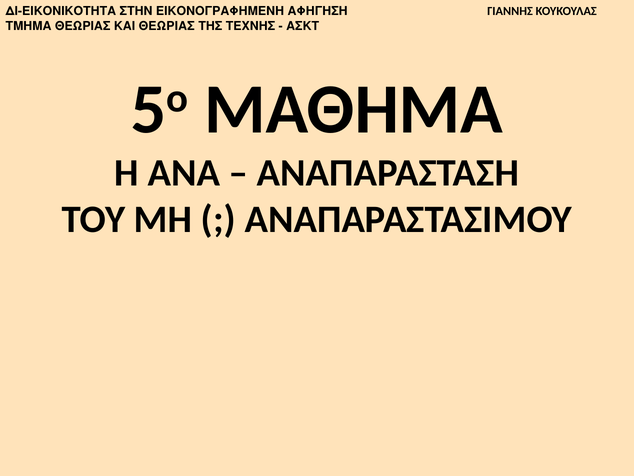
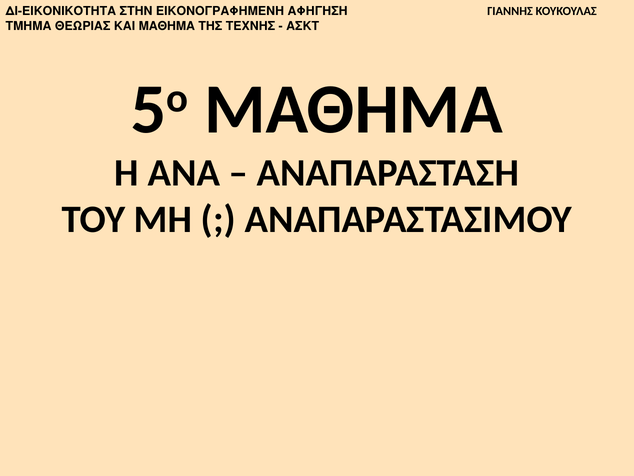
ΚΑΙ ΘΕΩΡΙΑΣ: ΘΕΩΡΙΑΣ -> ΜΑΘΗΜΑ
